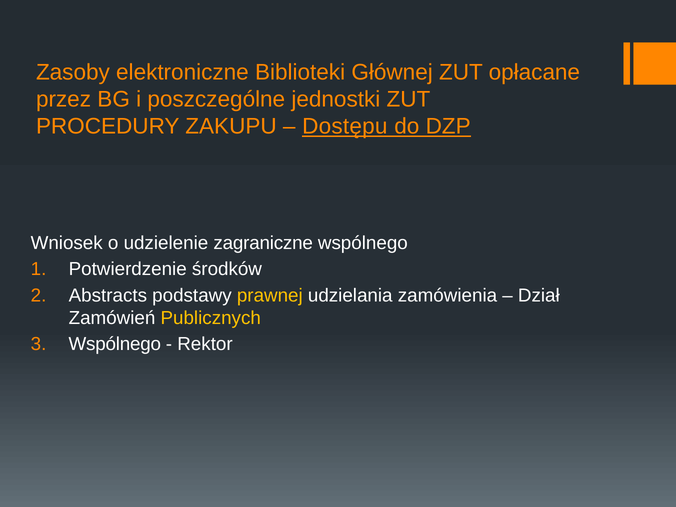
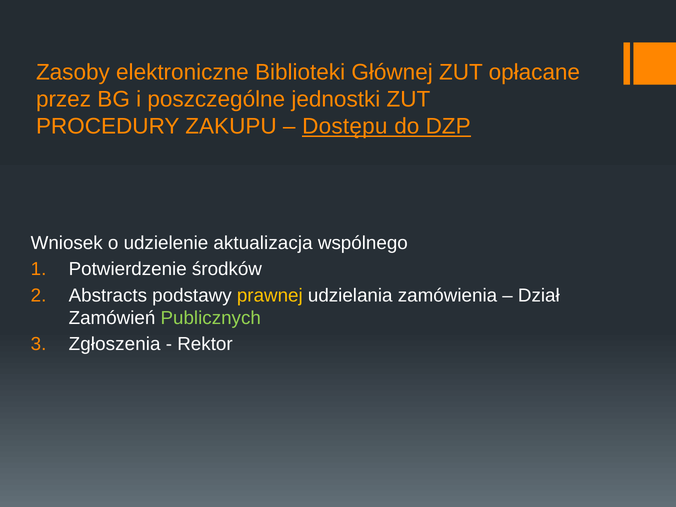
zagraniczne: zagraniczne -> aktualizacja
Publicznych colour: yellow -> light green
Wspólnego at (115, 344): Wspólnego -> Zgłoszenia
